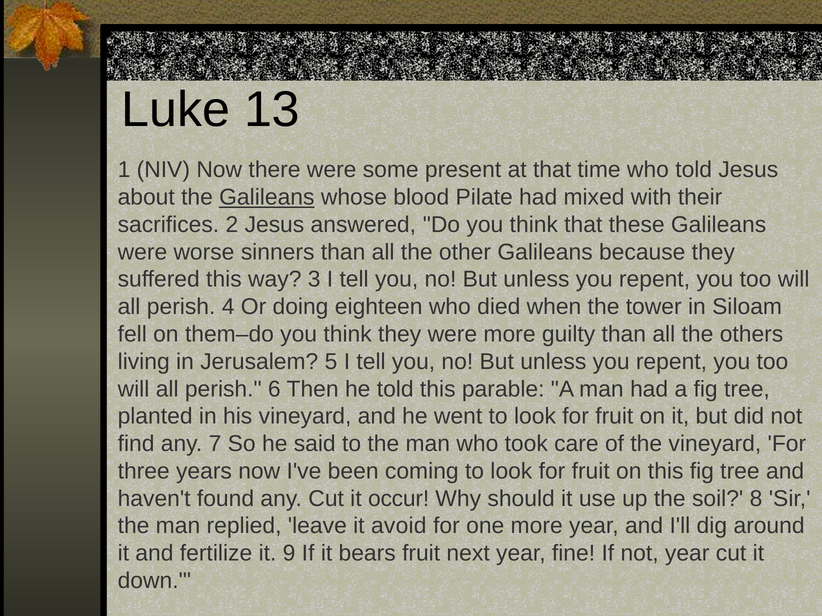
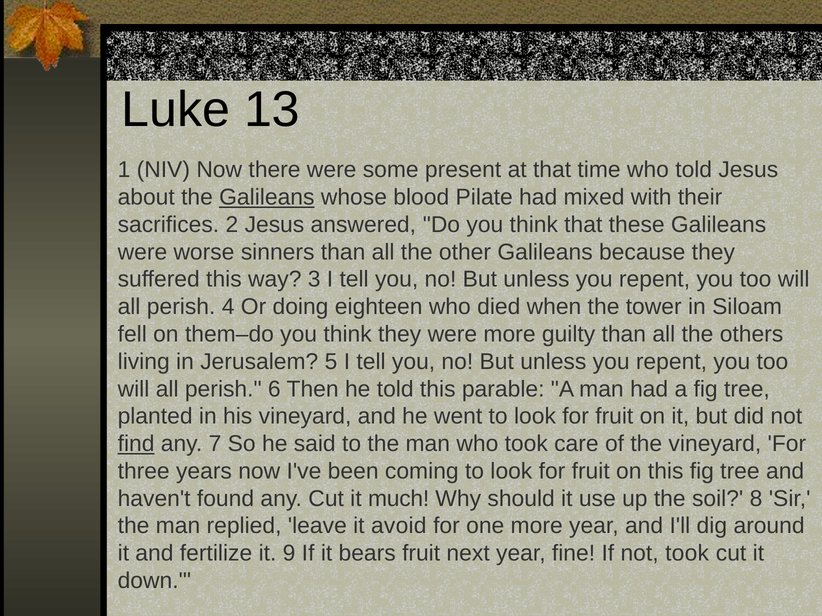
find underline: none -> present
occur: occur -> much
not year: year -> took
